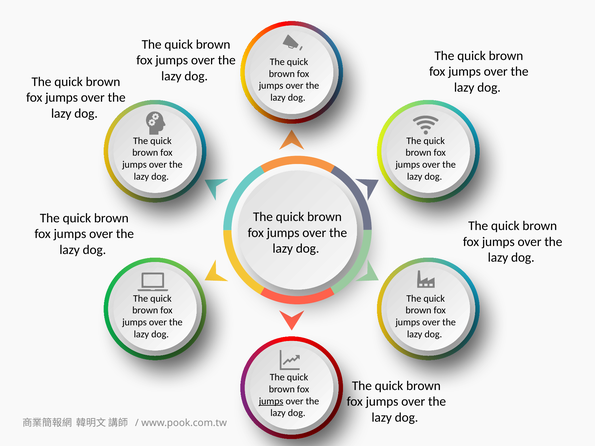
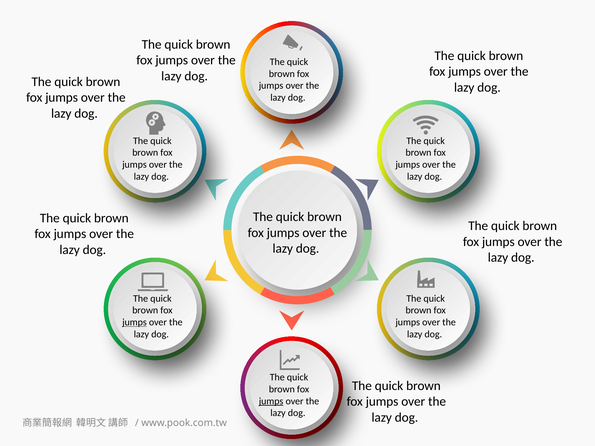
jumps at (135, 322) underline: none -> present
